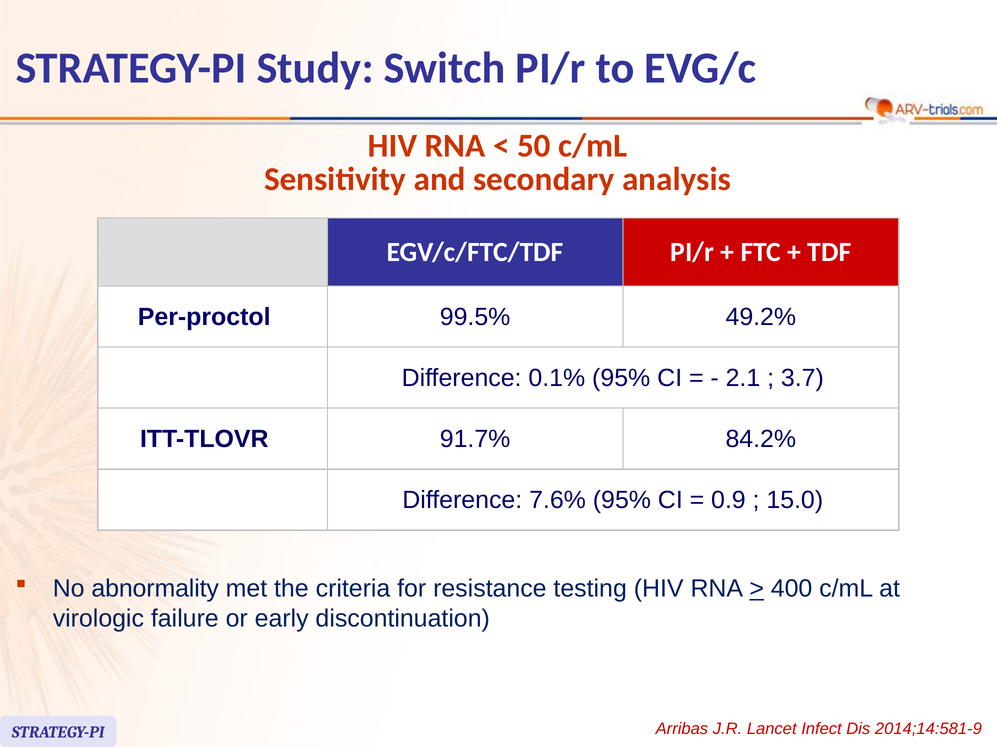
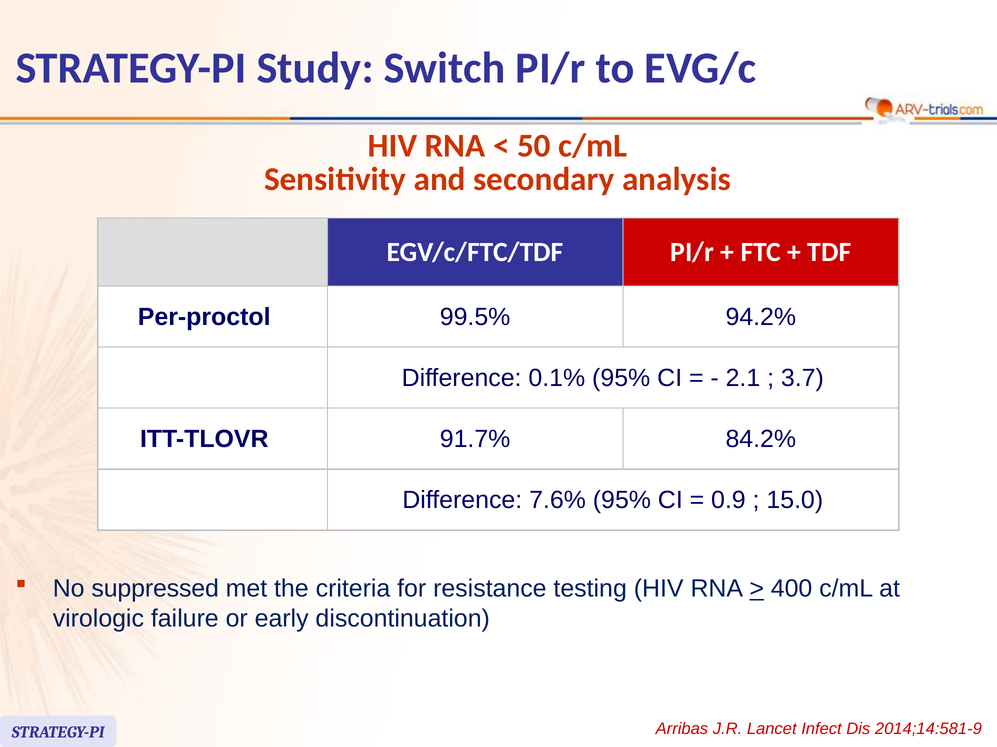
49.2%: 49.2% -> 94.2%
abnormality: abnormality -> suppressed
